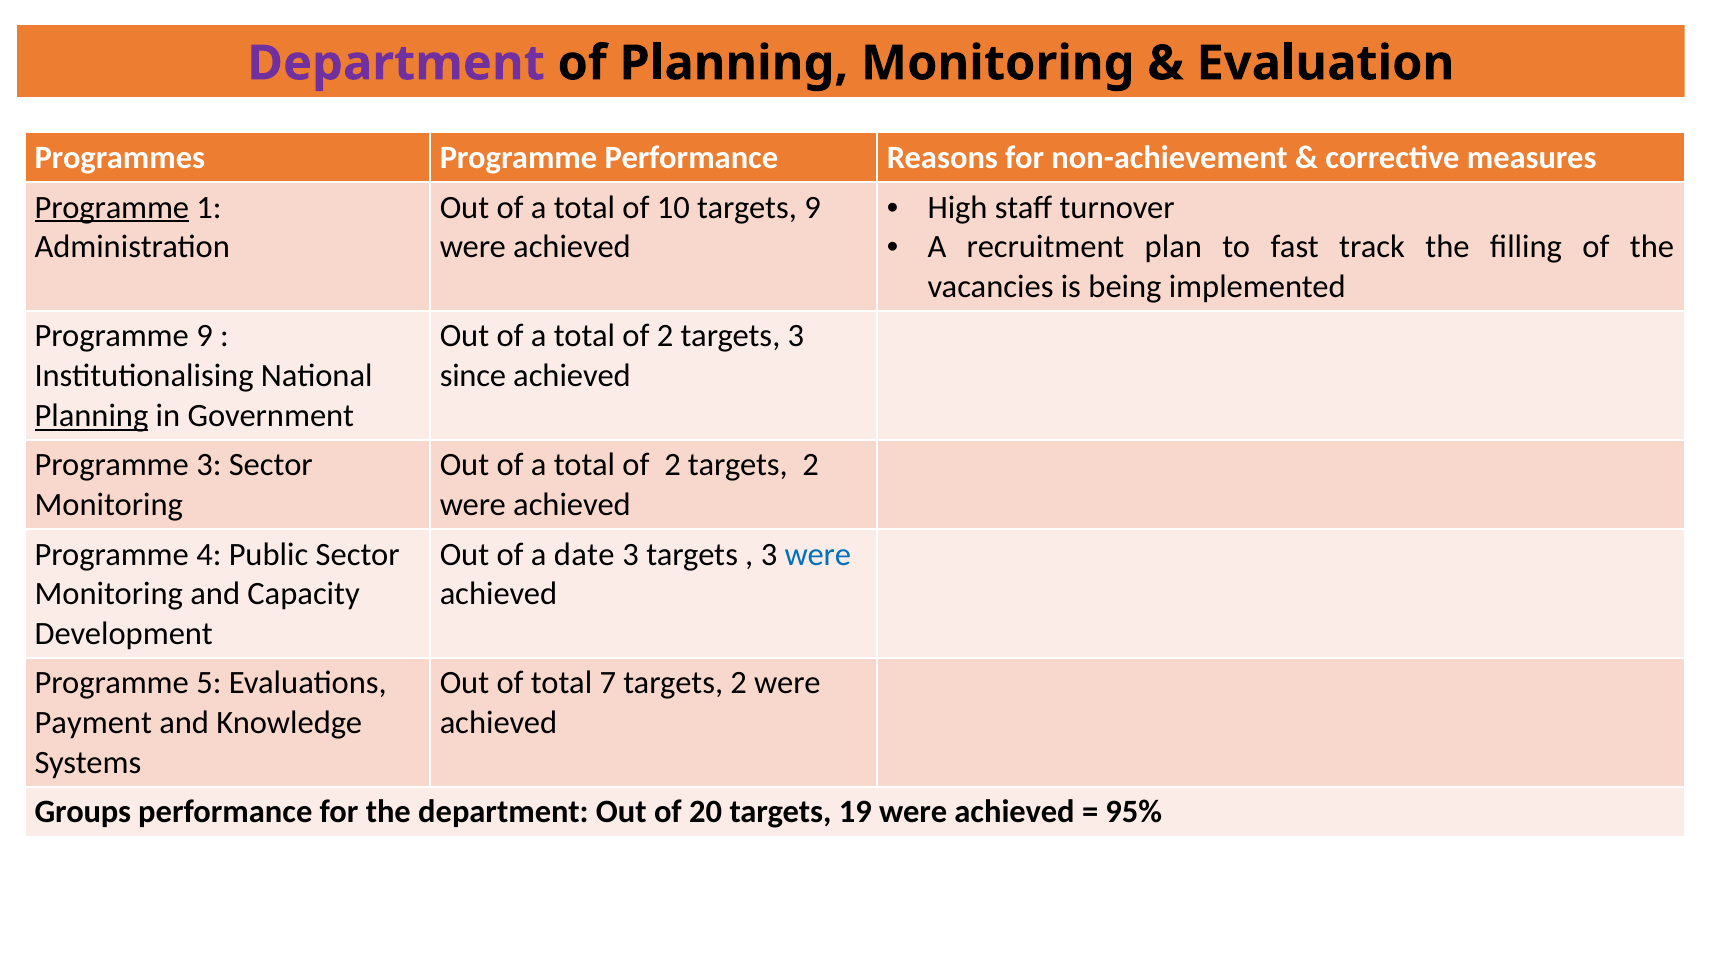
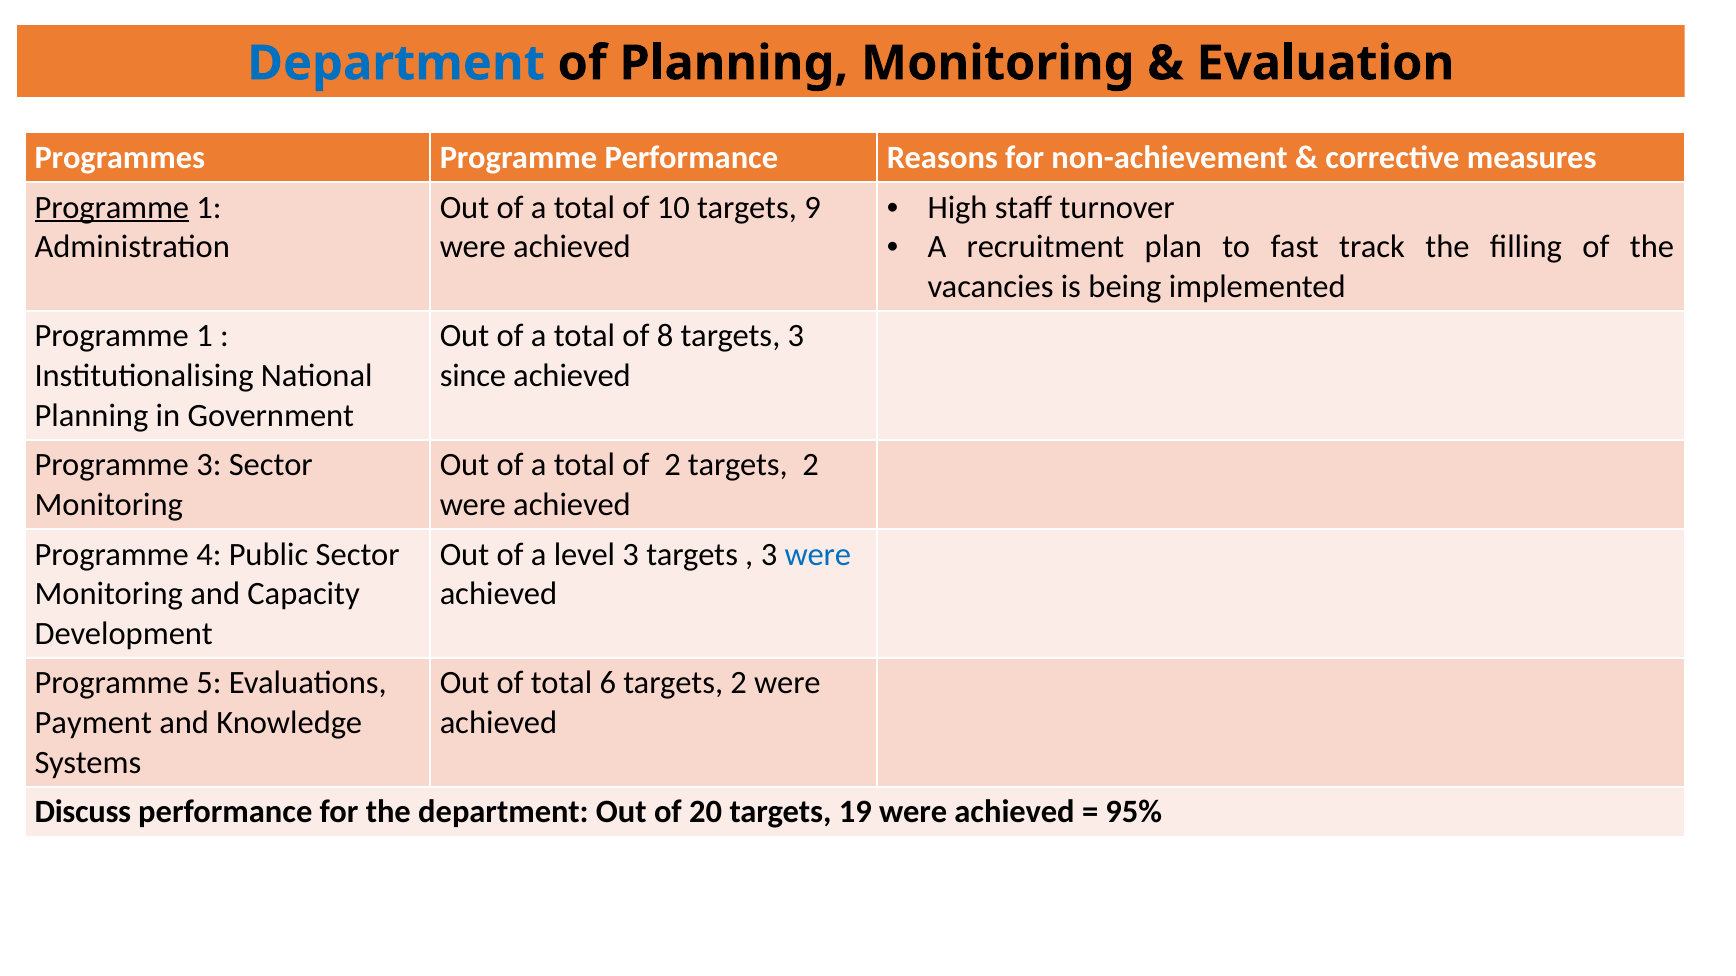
Department at (396, 63) colour: purple -> blue
9 at (205, 336): 9 -> 1
2 at (665, 336): 2 -> 8
Planning at (91, 416) underline: present -> none
date: date -> level
total 7: 7 -> 6
Groups: Groups -> Discuss
